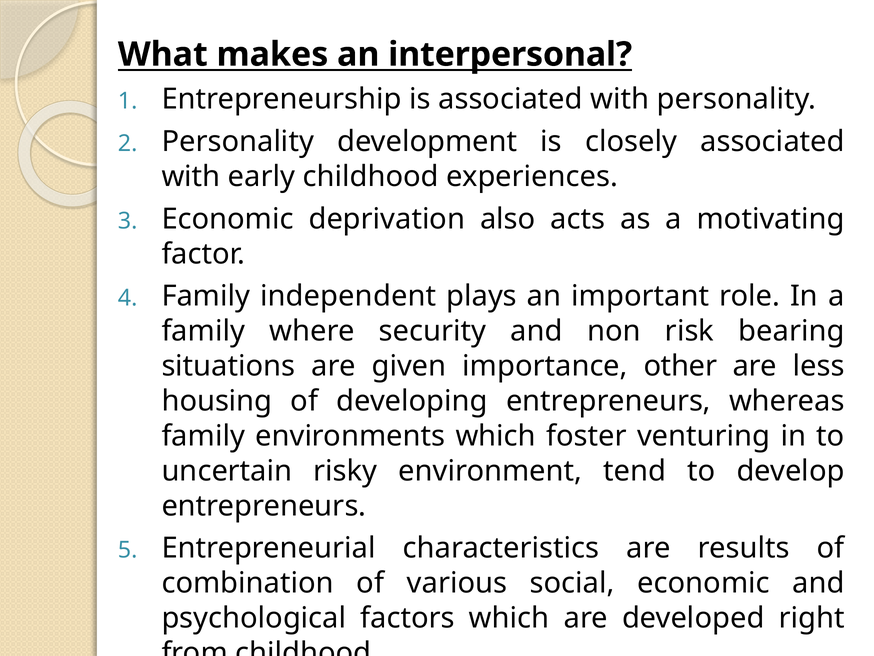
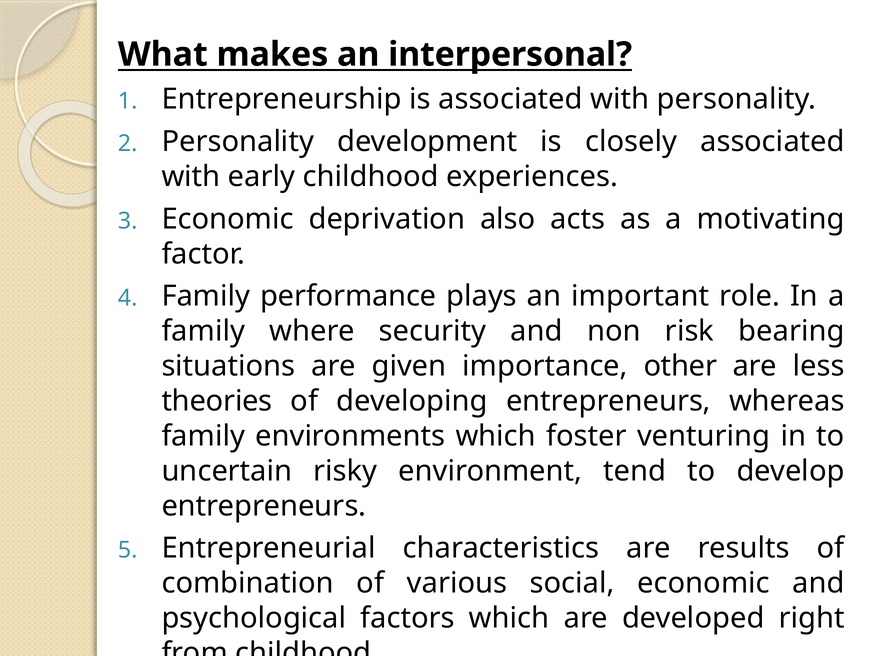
independent: independent -> performance
housing: housing -> theories
